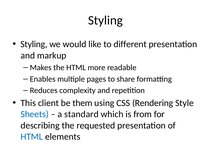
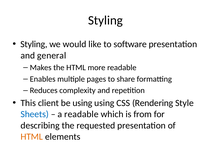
different: different -> software
markup: markup -> general
be them: them -> using
a standard: standard -> readable
HTML at (32, 137) colour: blue -> orange
